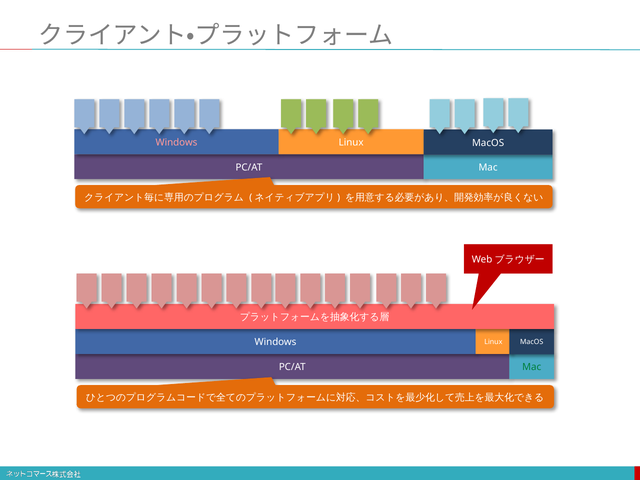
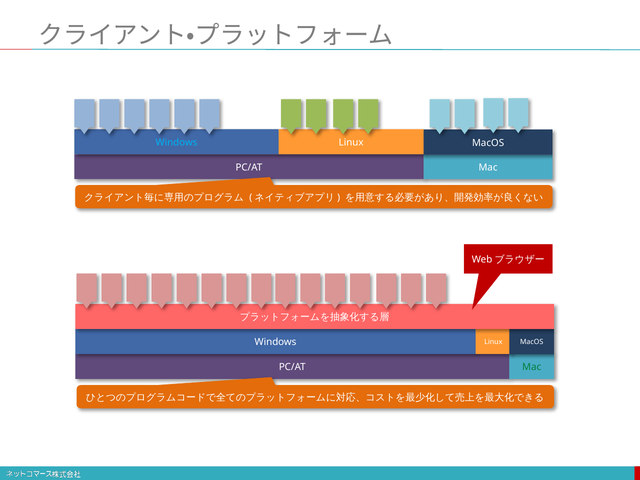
Windows at (176, 142) colour: pink -> light blue
